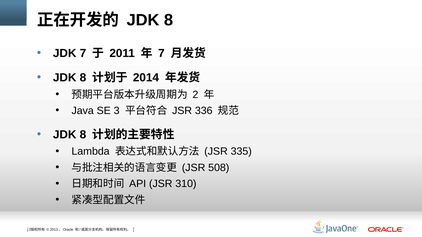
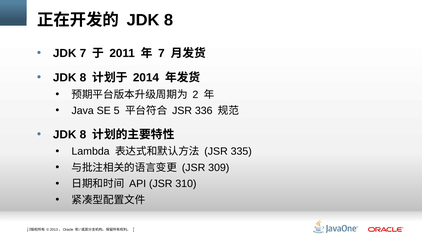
3: 3 -> 5
508: 508 -> 309
